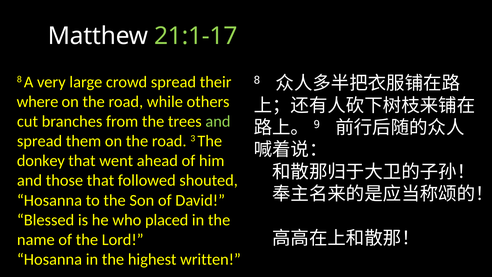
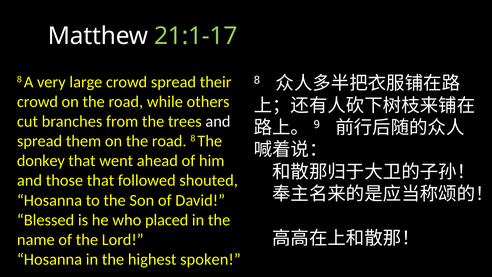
where at (38, 102): where -> crowd
and at (218, 121) colour: light green -> white
road 3: 3 -> 8
written: written -> spoken
